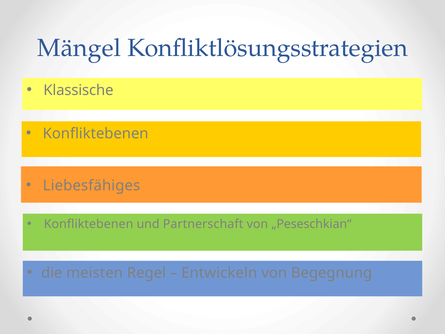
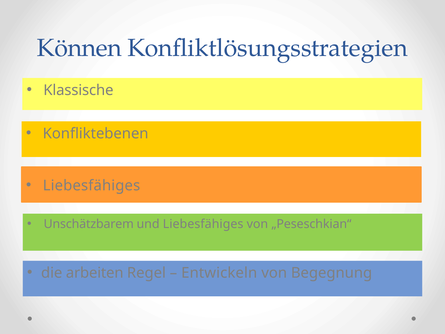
Mängel: Mängel -> Können
Konfliktebenen at (89, 224): Konfliktebenen -> Unschätzbarem
und Partnerschaft: Partnerschaft -> Liebesfähiges
meisten: meisten -> arbeiten
